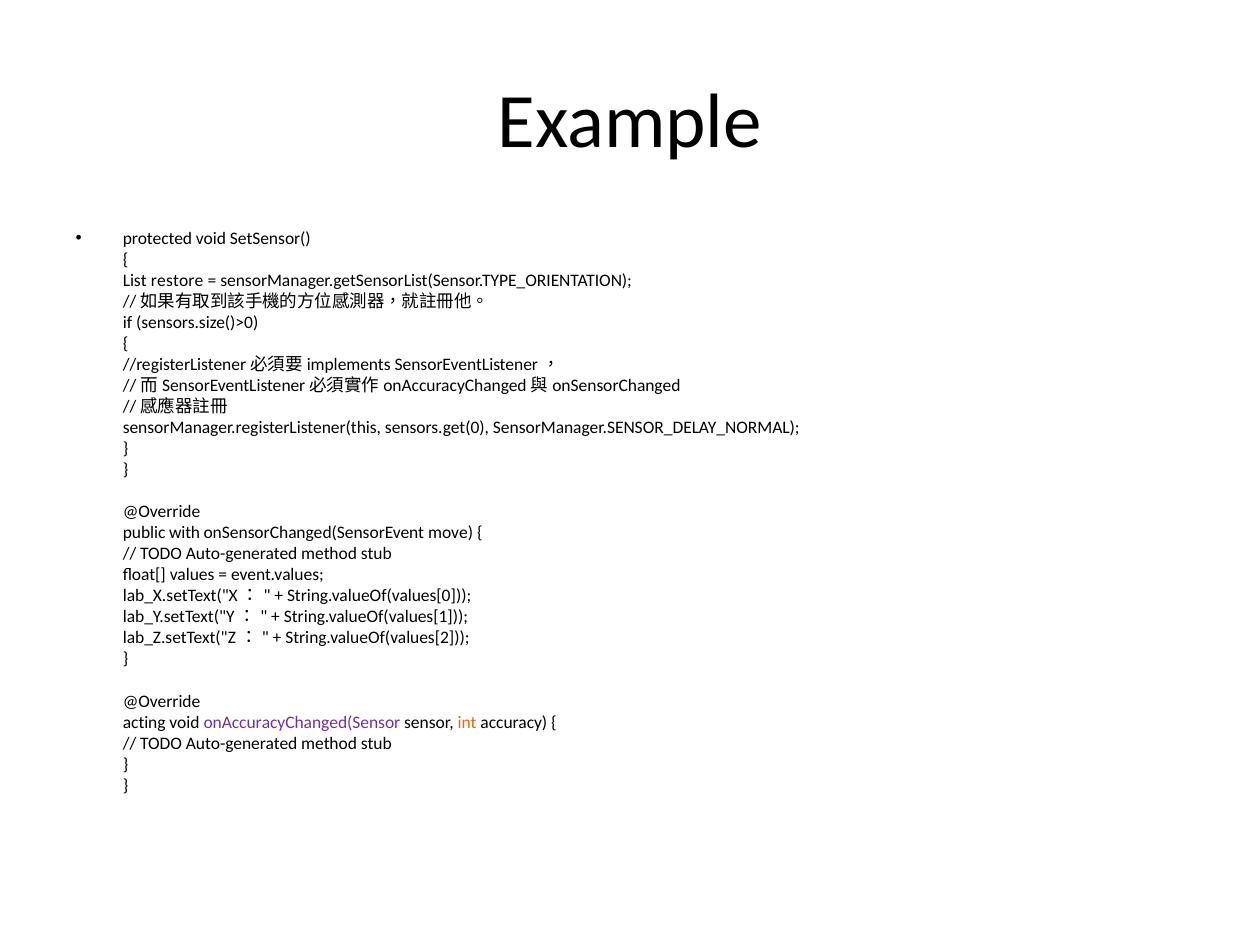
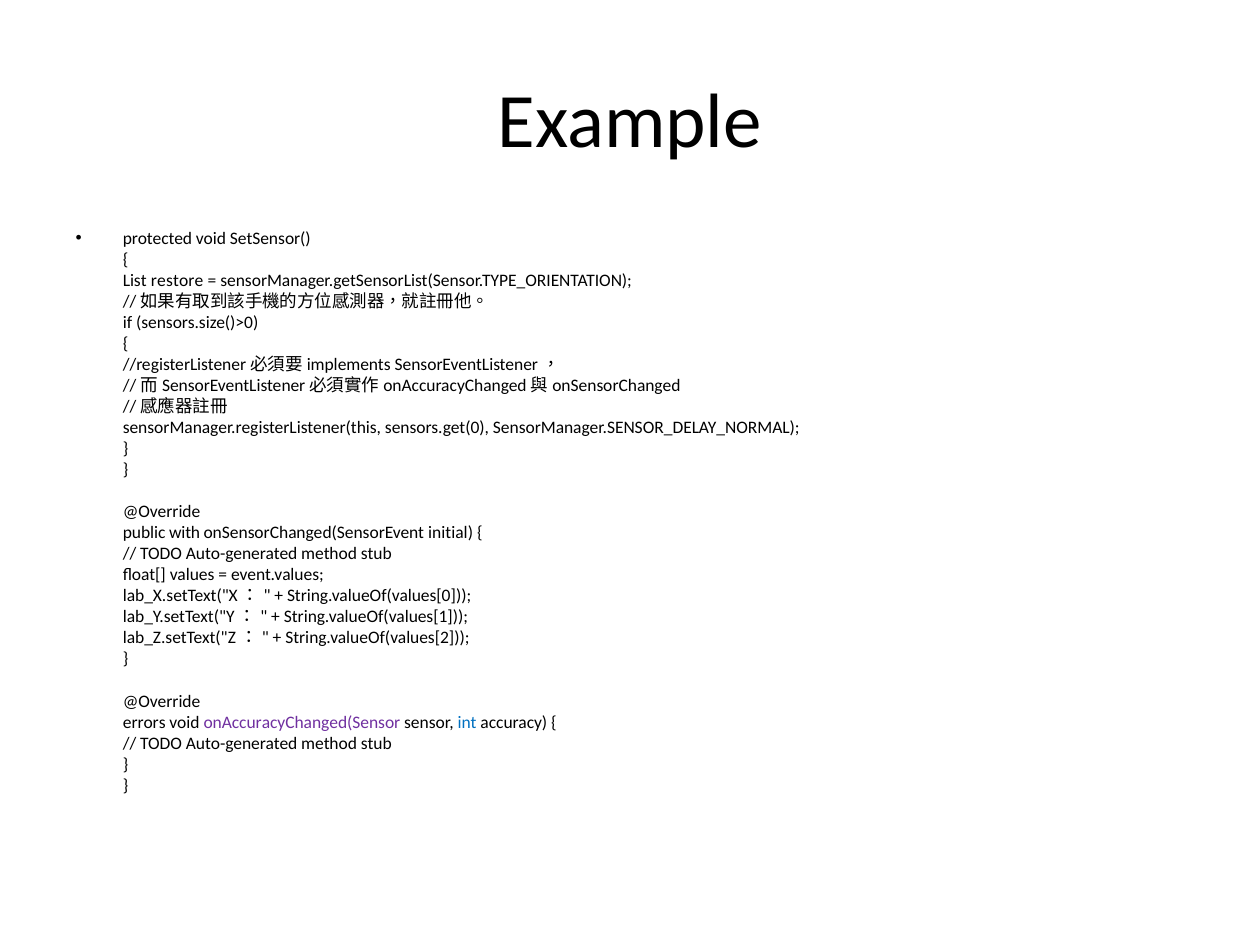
move: move -> initial
acting: acting -> errors
int colour: orange -> blue
